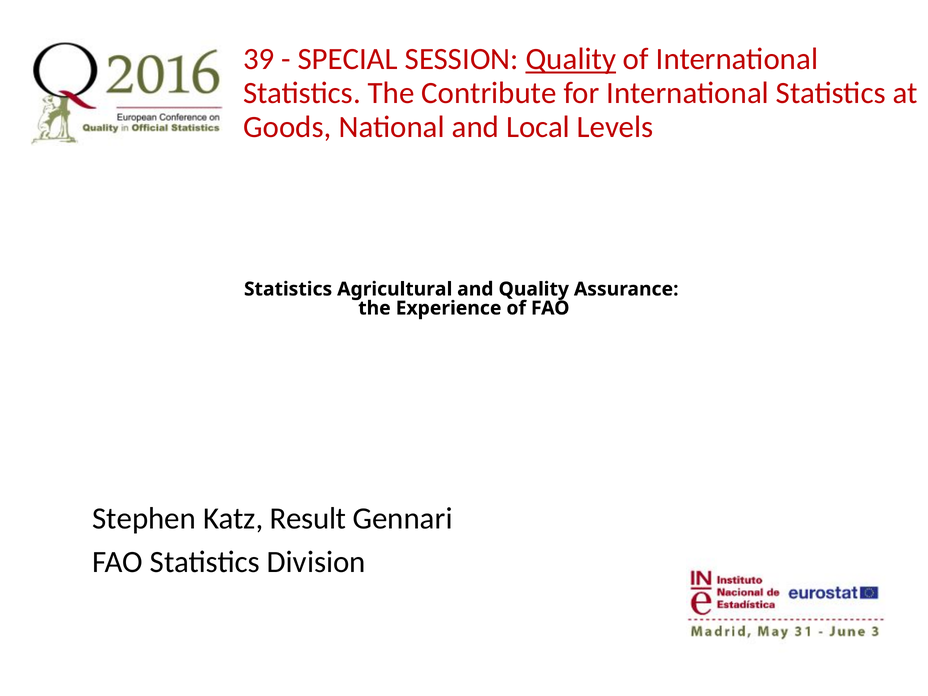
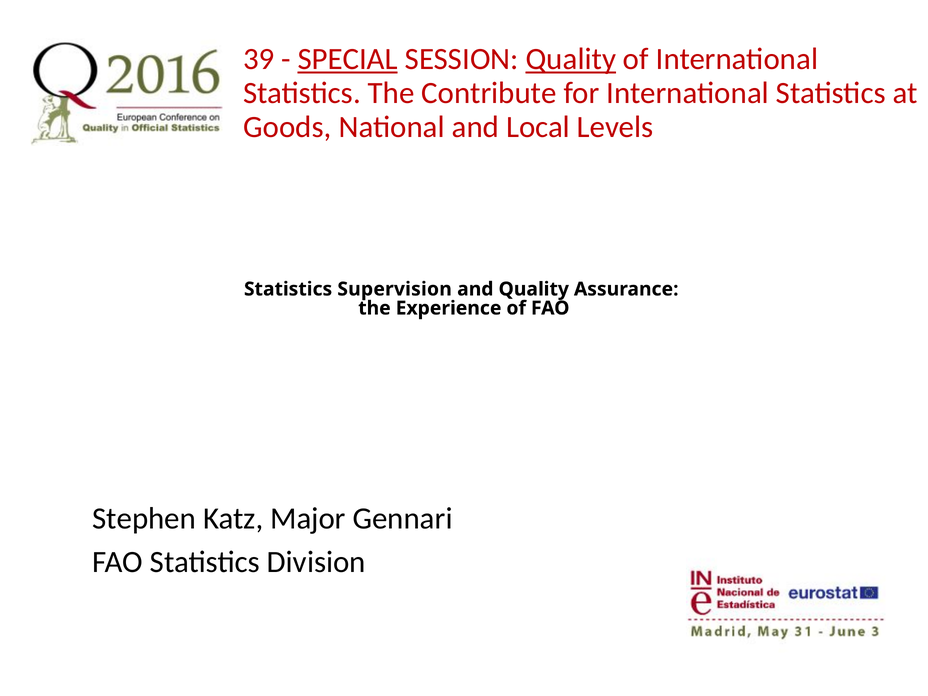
SPECIAL underline: none -> present
Agricultural: Agricultural -> Supervision
Result: Result -> Major
